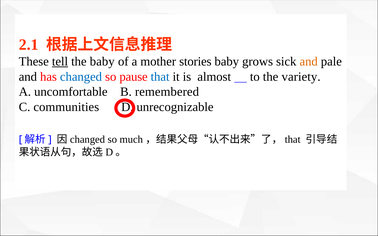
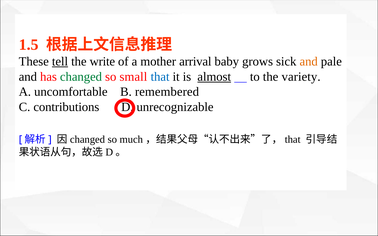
2.1: 2.1 -> 1.5
the baby: baby -> write
stories: stories -> arrival
changed colour: blue -> green
pause: pause -> small
almost underline: none -> present
communities: communities -> contributions
